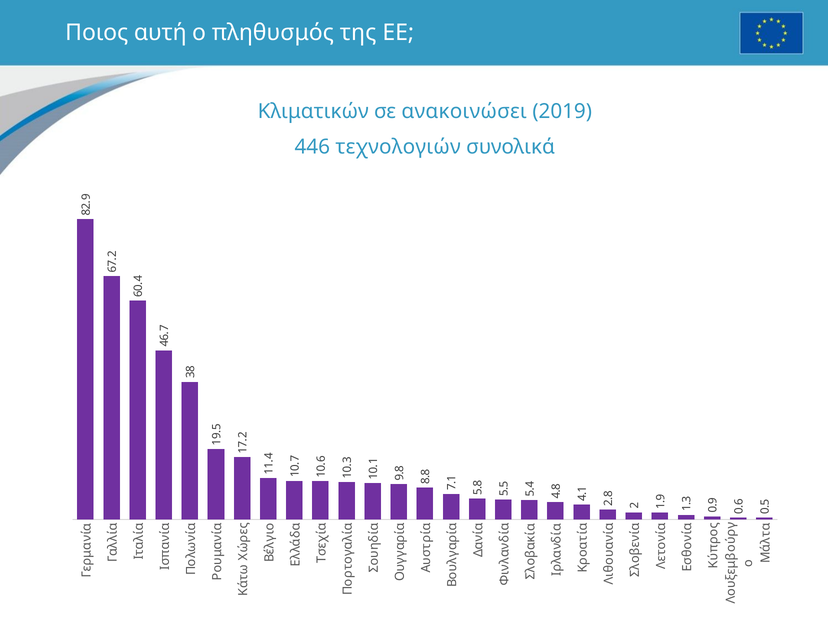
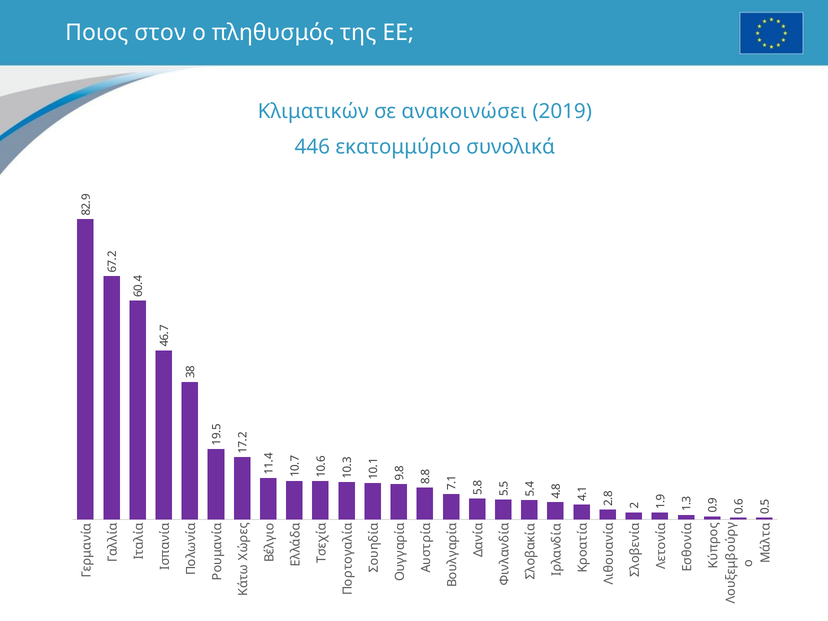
αυτή: αυτή -> στον
τεχνολογιών: τεχνολογιών -> εκατομμύριο
